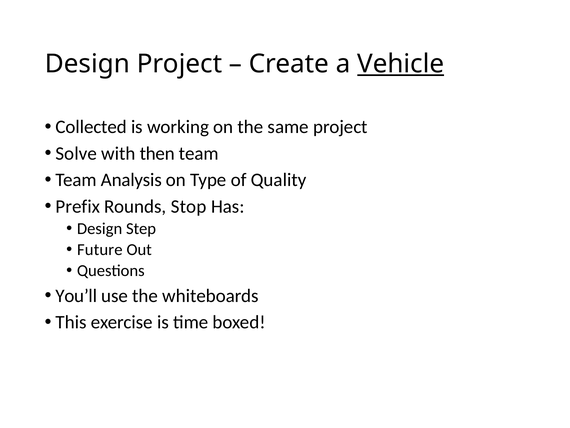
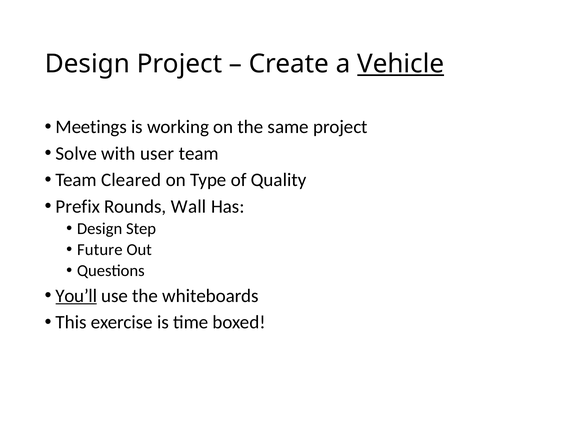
Collected: Collected -> Meetings
then: then -> user
Analysis: Analysis -> Cleared
Stop: Stop -> Wall
You’ll underline: none -> present
